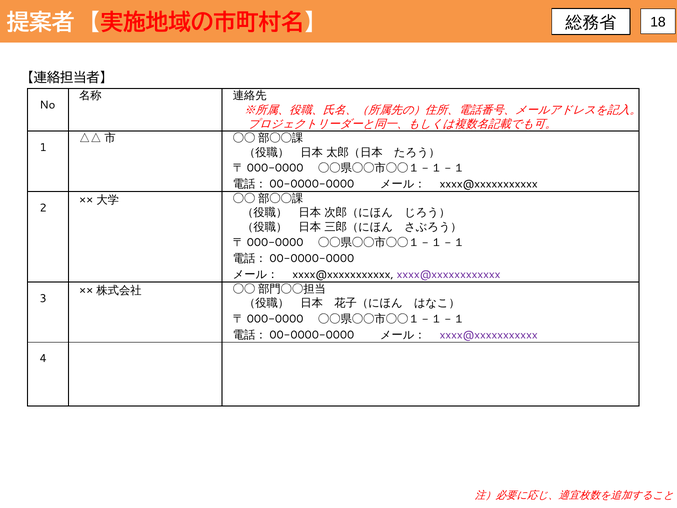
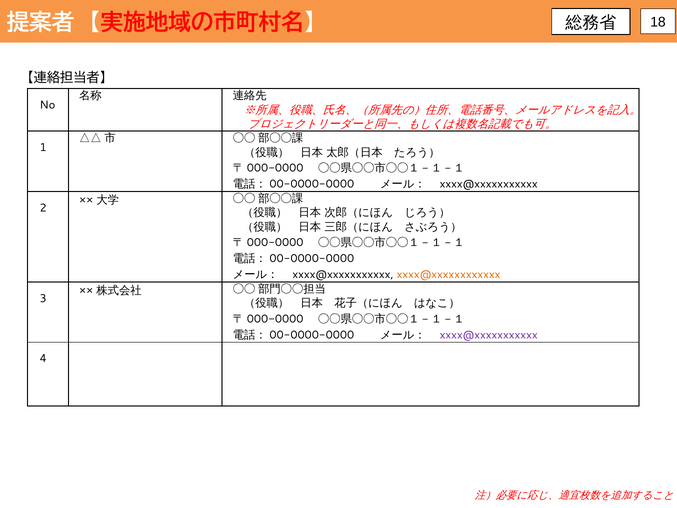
xxxx@xxxxxxxxxxxx colour: purple -> orange
